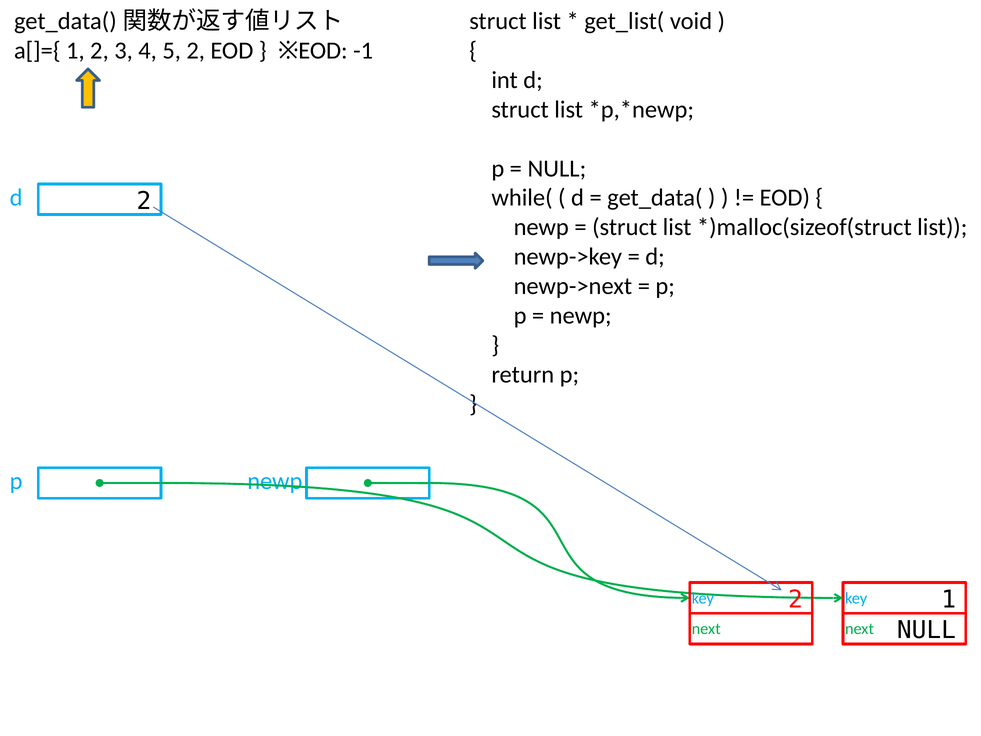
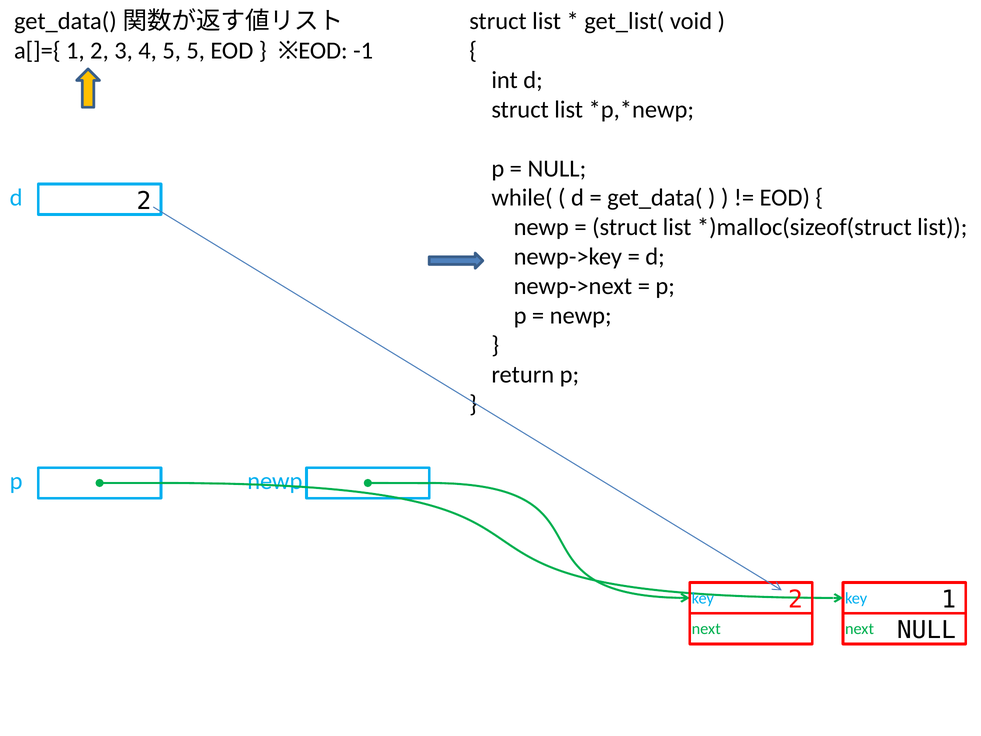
5 2: 2 -> 5
